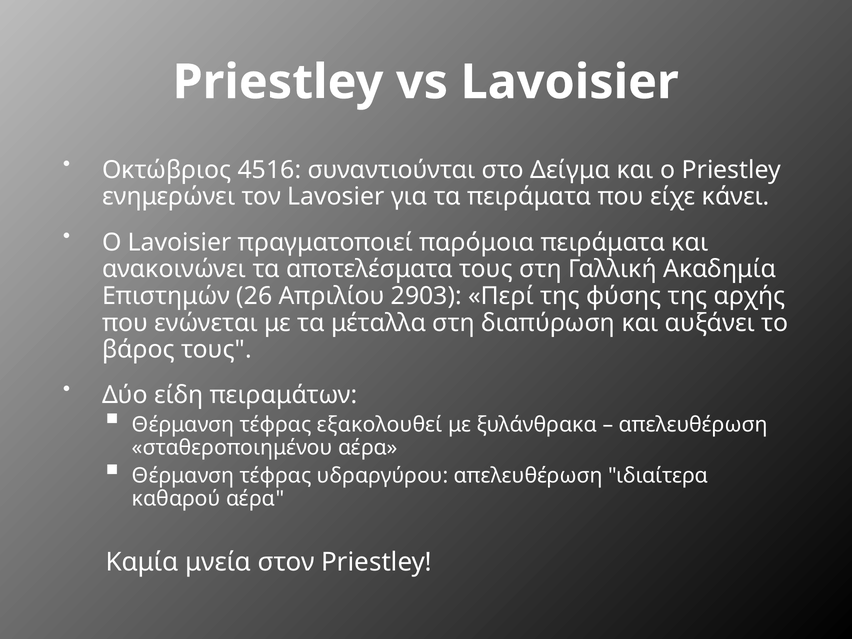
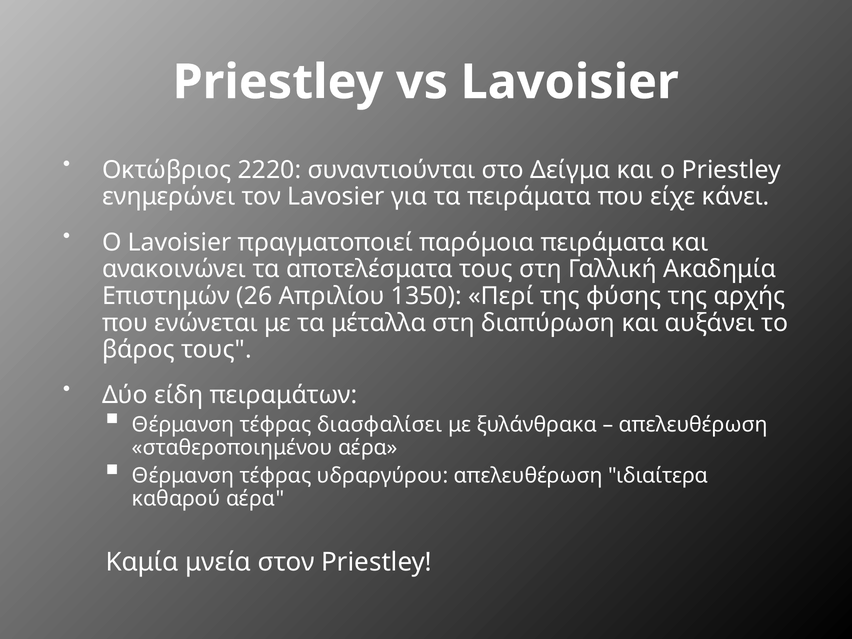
4516: 4516 -> 2220
2903: 2903 -> 1350
εξακολουθεί: εξακολουθεί -> διασφαλίσει
